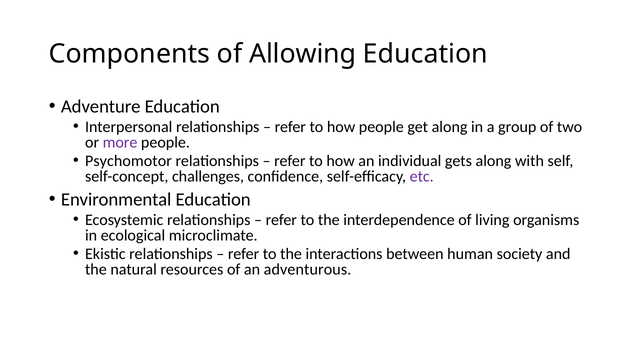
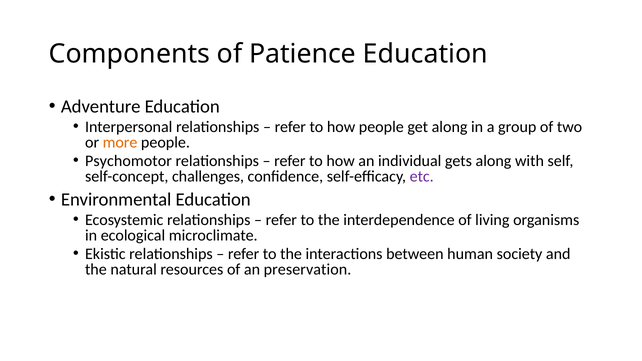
Allowing: Allowing -> Patience
more colour: purple -> orange
adventurous: adventurous -> preservation
